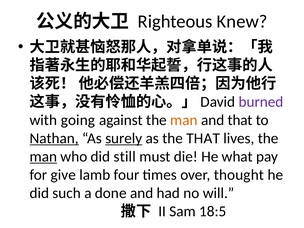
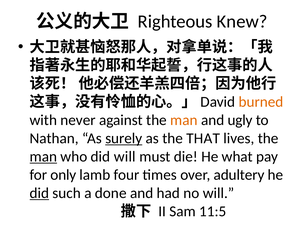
burned colour: purple -> orange
going: going -> never
and that: that -> ugly
Nathan underline: present -> none
did still: still -> will
give: give -> only
thought: thought -> adultery
did at (39, 193) underline: none -> present
18:5: 18:5 -> 11:5
